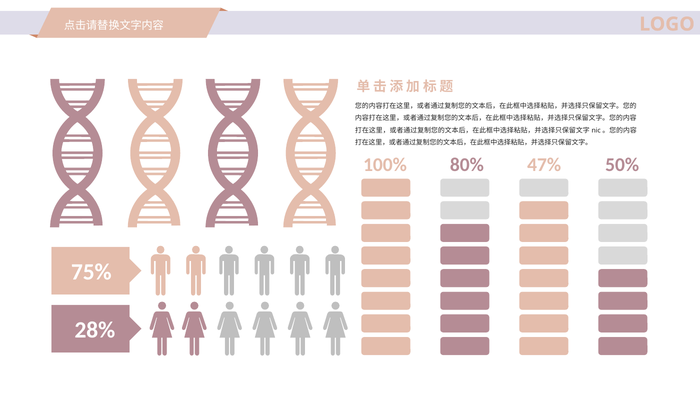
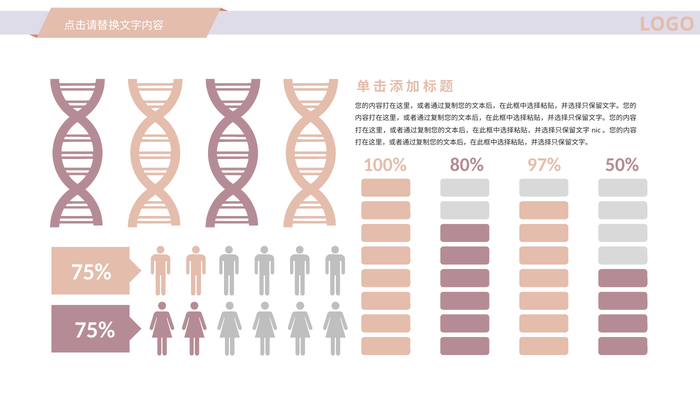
47%: 47% -> 97%
28% at (95, 330): 28% -> 75%
